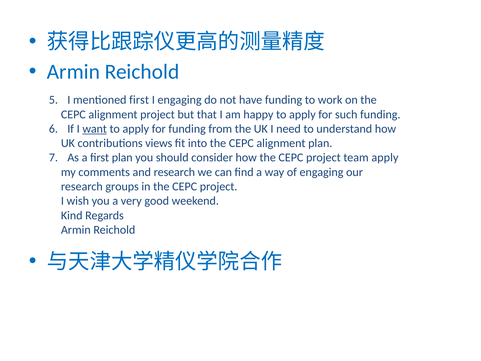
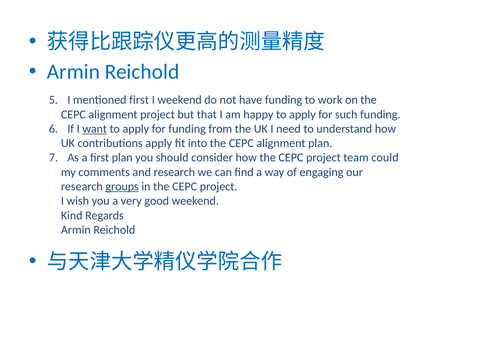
I engaging: engaging -> weekend
contributions views: views -> apply
team apply: apply -> could
groups underline: none -> present
